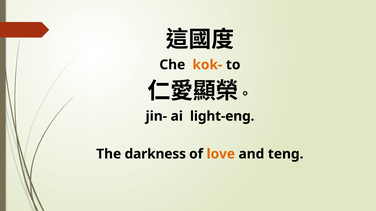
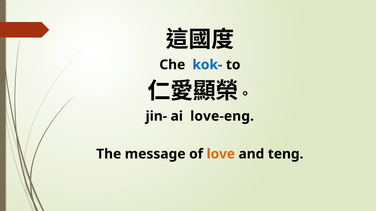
kok- colour: orange -> blue
light-eng: light-eng -> love-eng
darkness: darkness -> message
